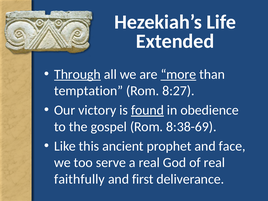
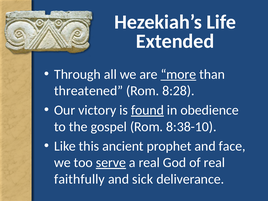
Through underline: present -> none
temptation: temptation -> threatened
8:27: 8:27 -> 8:28
8:38-69: 8:38-69 -> 8:38-10
serve underline: none -> present
first: first -> sick
